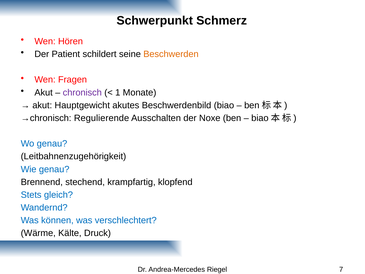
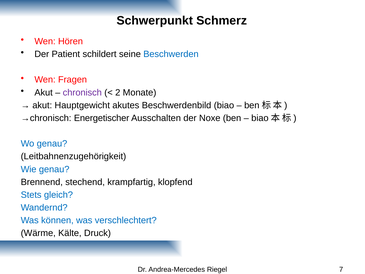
Beschwerden colour: orange -> blue
1: 1 -> 2
Regulierende: Regulierende -> Energetischer
